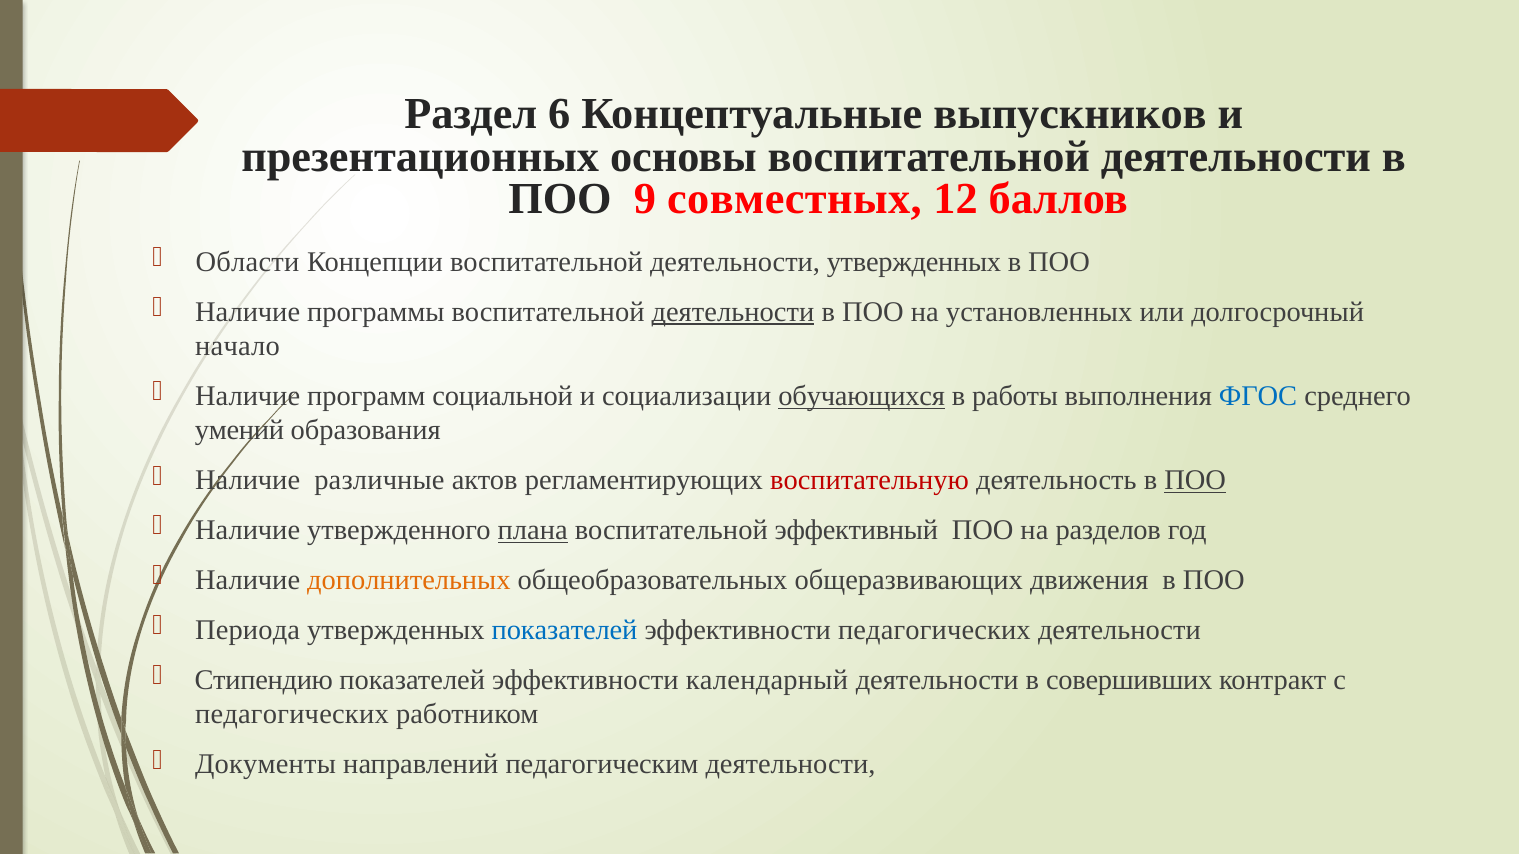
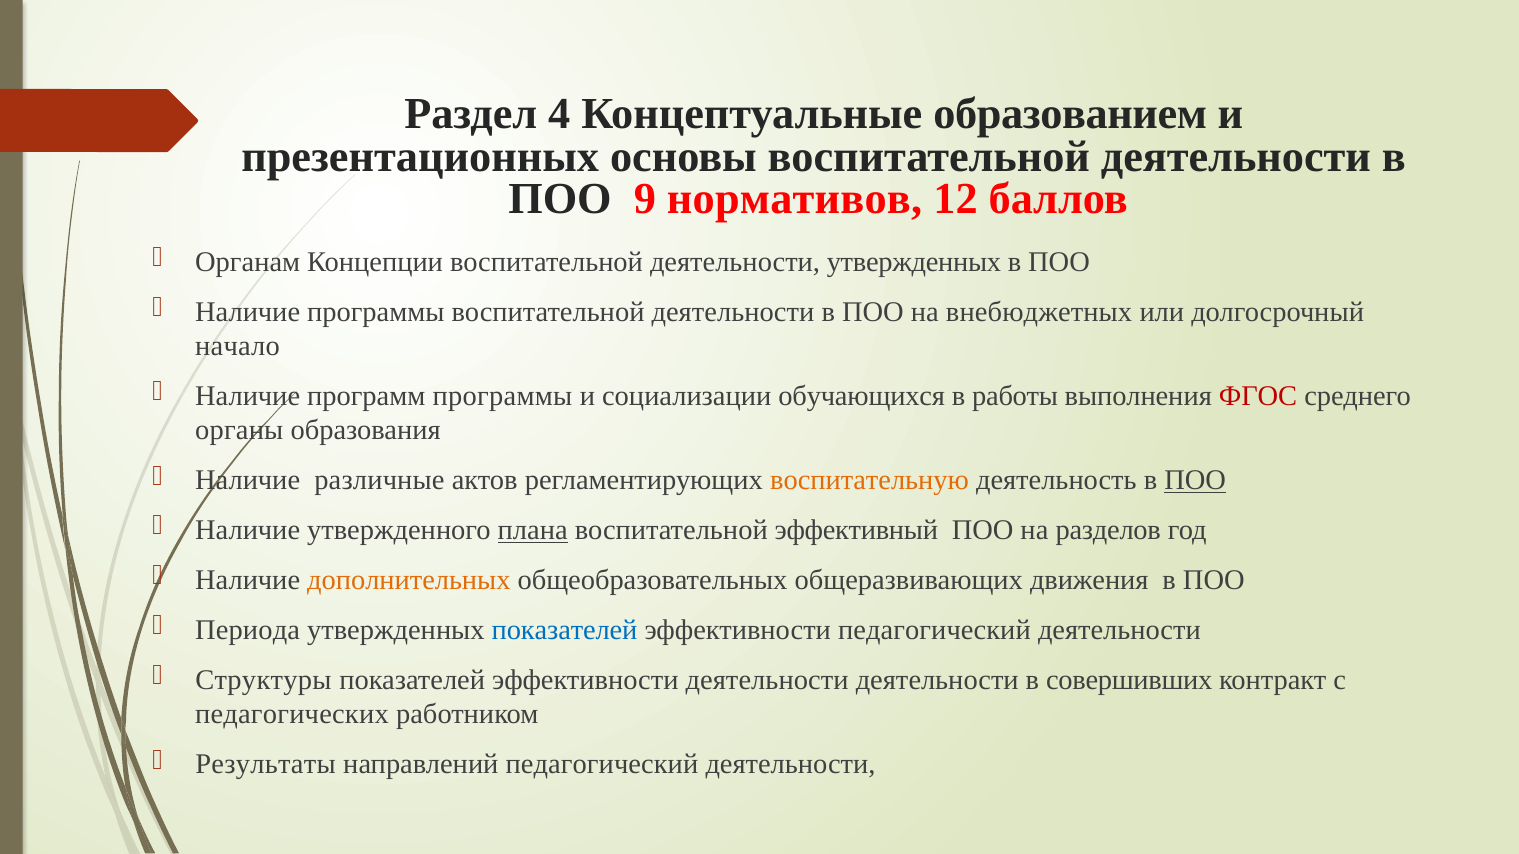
6: 6 -> 4
выпускников: выпускников -> образованием
совместных: совместных -> нормативов
Области: Области -> Органам
деятельности at (733, 312) underline: present -> none
установленных: установленных -> внебюджетных
программ социальной: социальной -> программы
обучающихся underline: present -> none
ФГОС colour: blue -> red
умений: умений -> органы
воспитательную colour: red -> orange
эффективности педагогических: педагогических -> педагогический
Стипендию: Стипендию -> Структуры
эффективности календарный: календарный -> деятельности
Документы: Документы -> Результаты
направлений педагогическим: педагогическим -> педагогический
